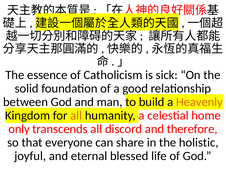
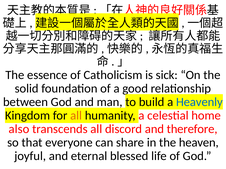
Heavenly colour: orange -> blue
only: only -> also
holistic: holistic -> heaven
